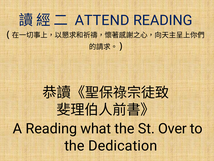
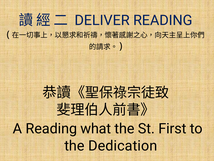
ATTEND: ATTEND -> DELIVER
Over: Over -> First
